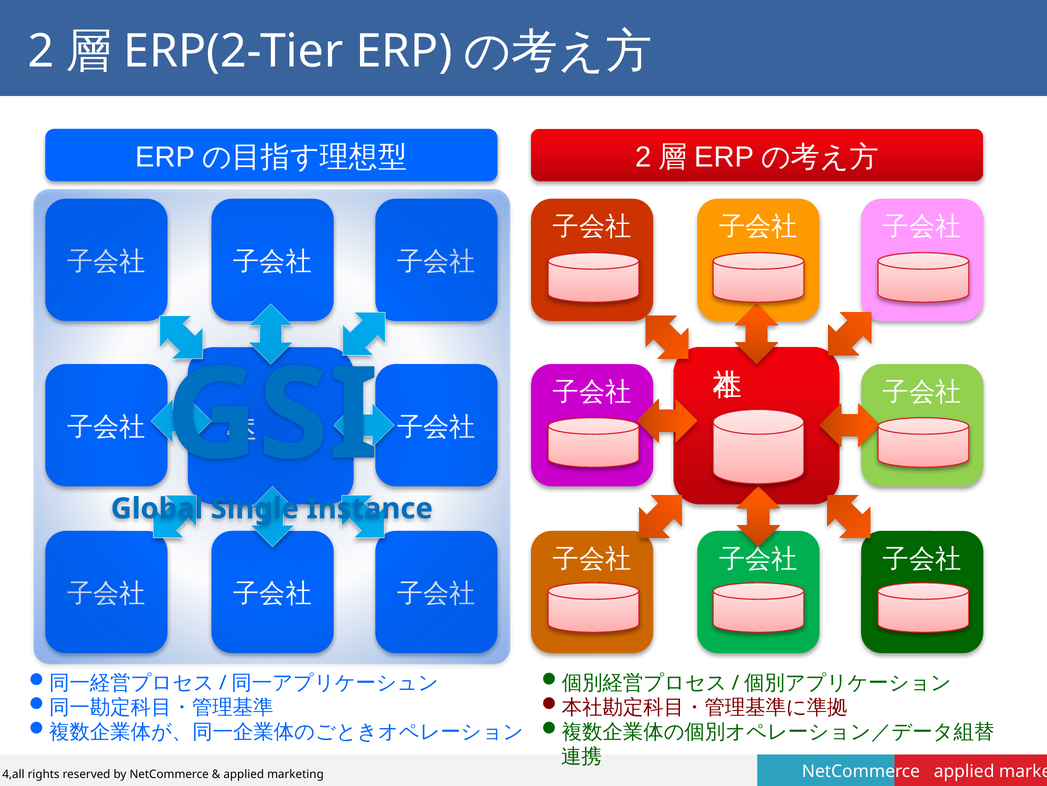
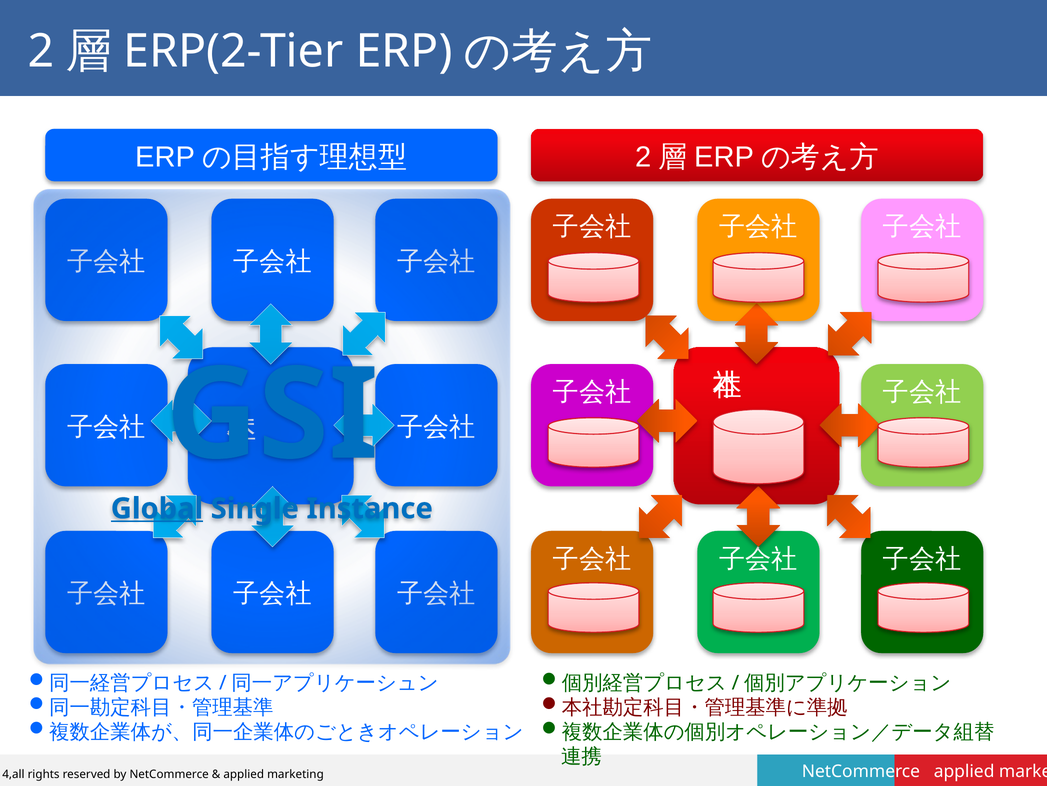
Global underline: none -> present
